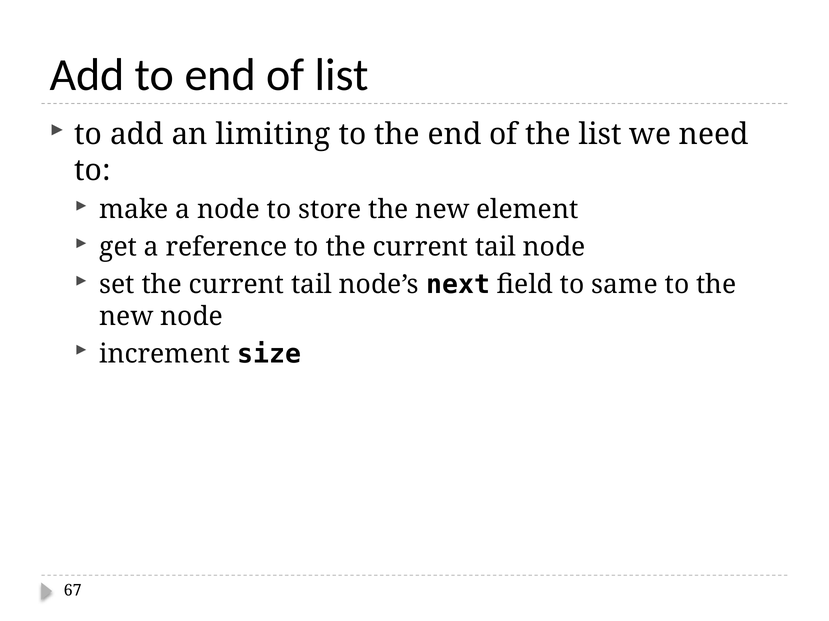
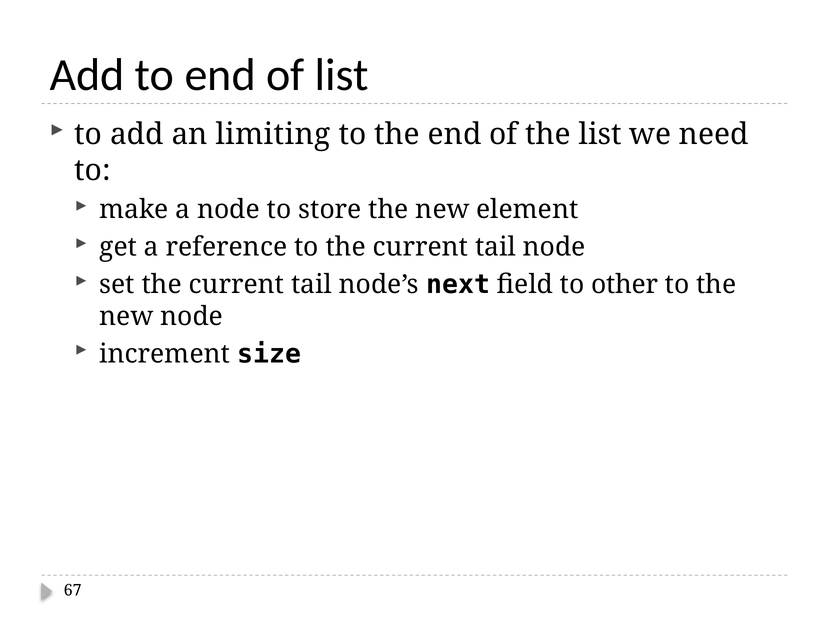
same: same -> other
